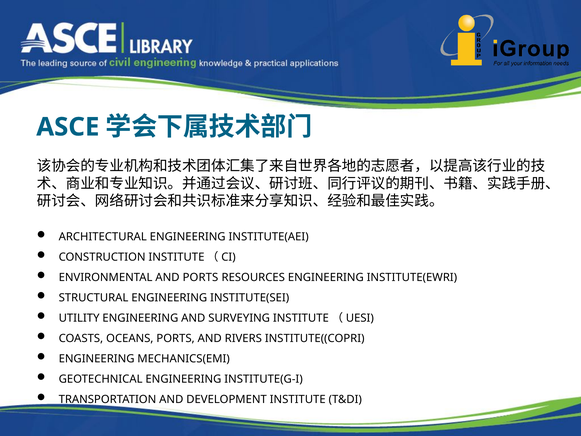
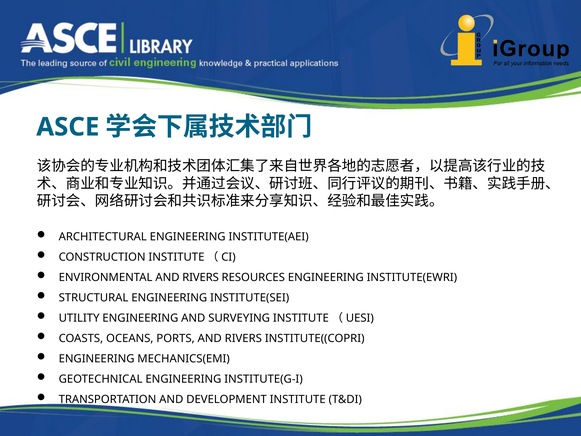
ENVIRONMENTAL AND PORTS: PORTS -> RIVERS
